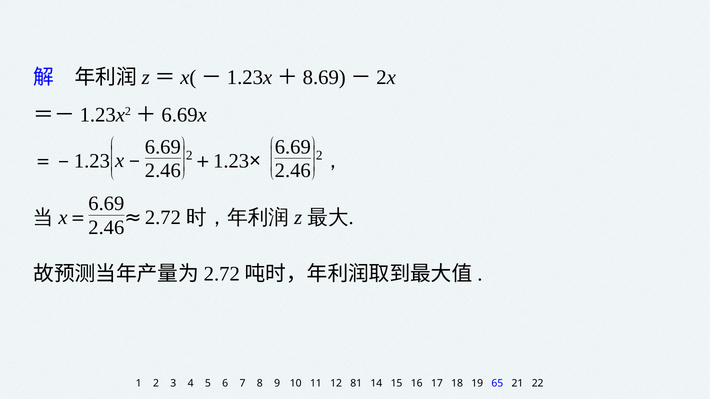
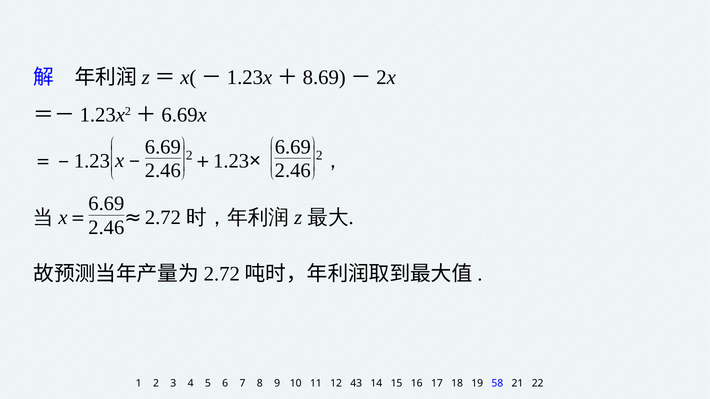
81: 81 -> 43
65: 65 -> 58
